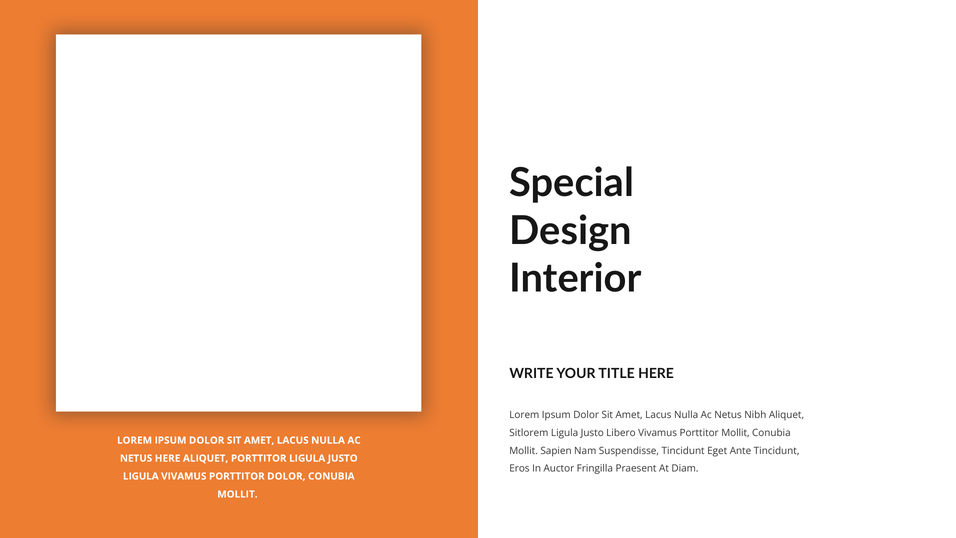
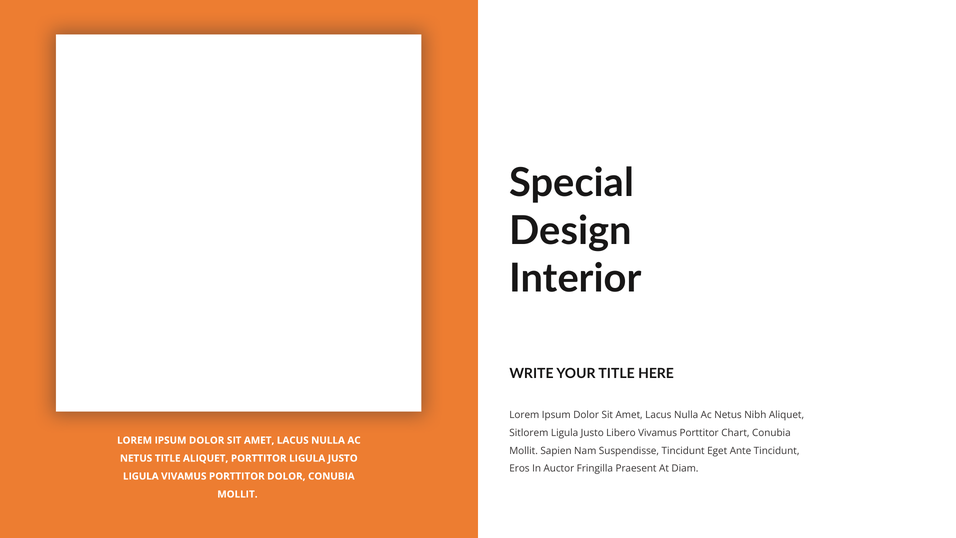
Porttitor Mollit: Mollit -> Chart
NETUS HERE: HERE -> TITLE
